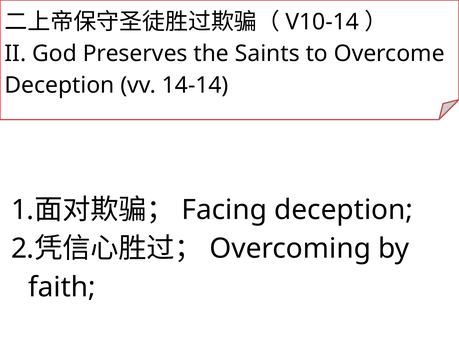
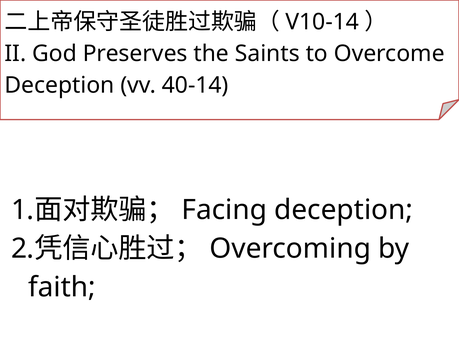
14-14: 14-14 -> 40-14
